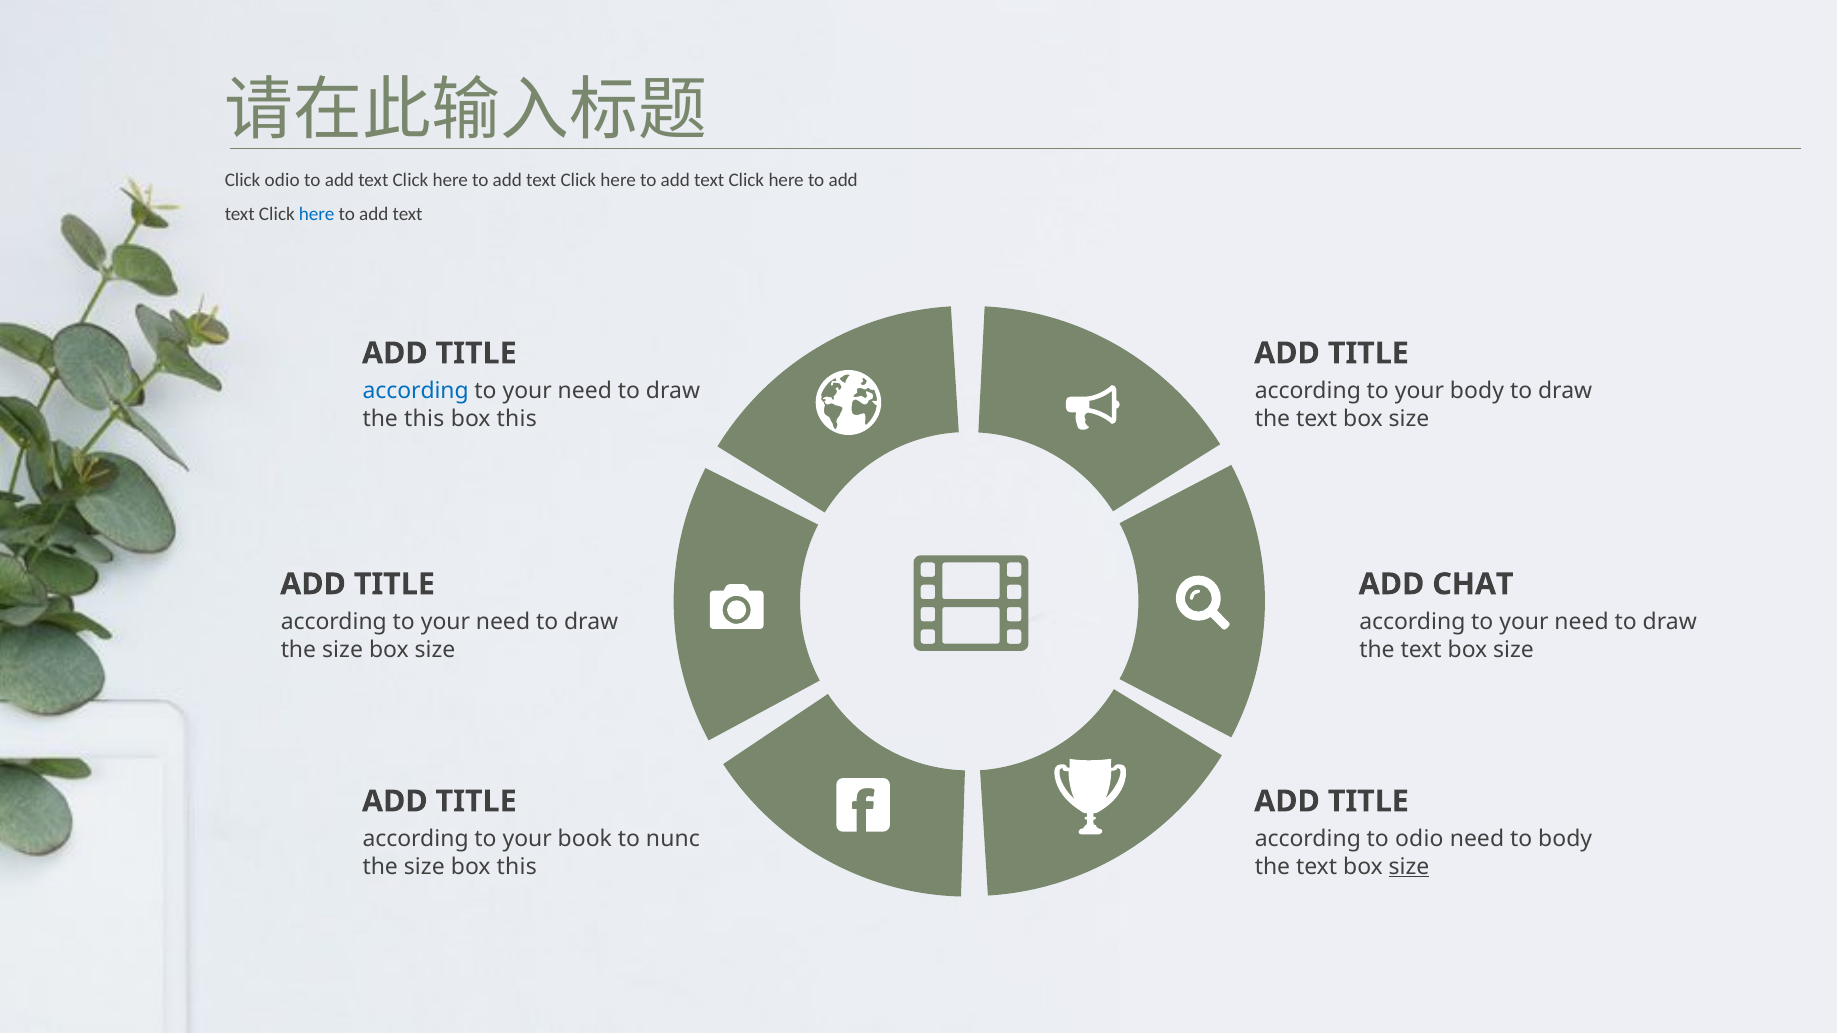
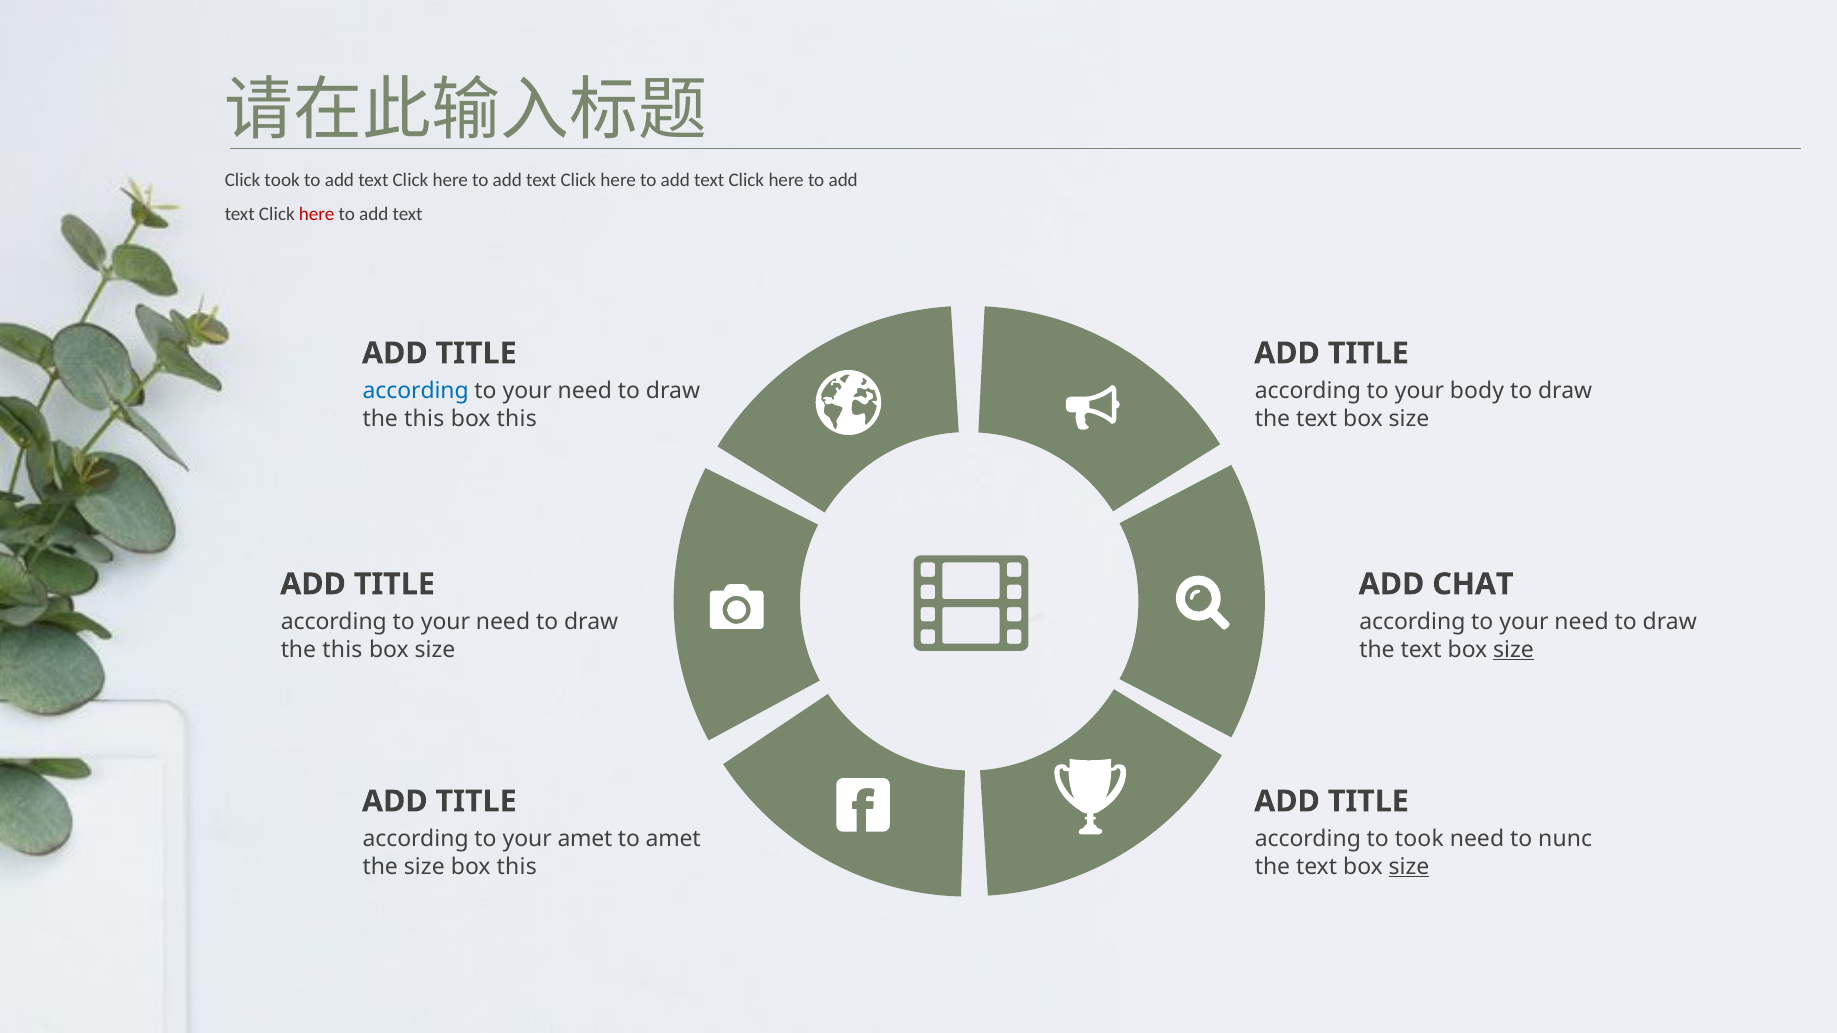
Click odio: odio -> took
here at (317, 214) colour: blue -> red
size at (343, 650): size -> this
size at (1514, 650) underline: none -> present
your book: book -> amet
to nunc: nunc -> amet
to odio: odio -> took
to body: body -> nunc
